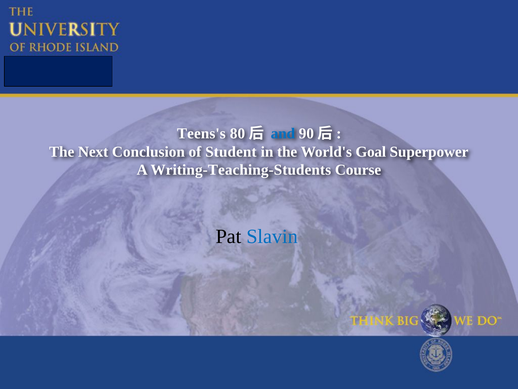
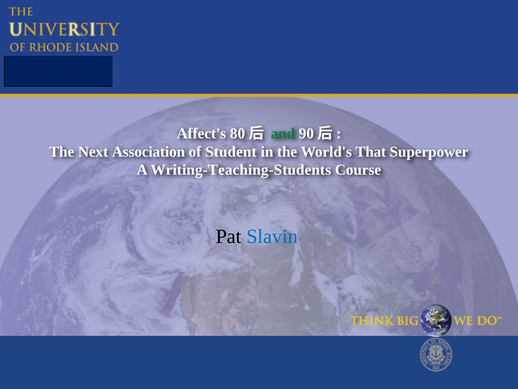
Teens's: Teens's -> Affect's
and colour: blue -> green
Conclusion: Conclusion -> Association
Goal: Goal -> That
